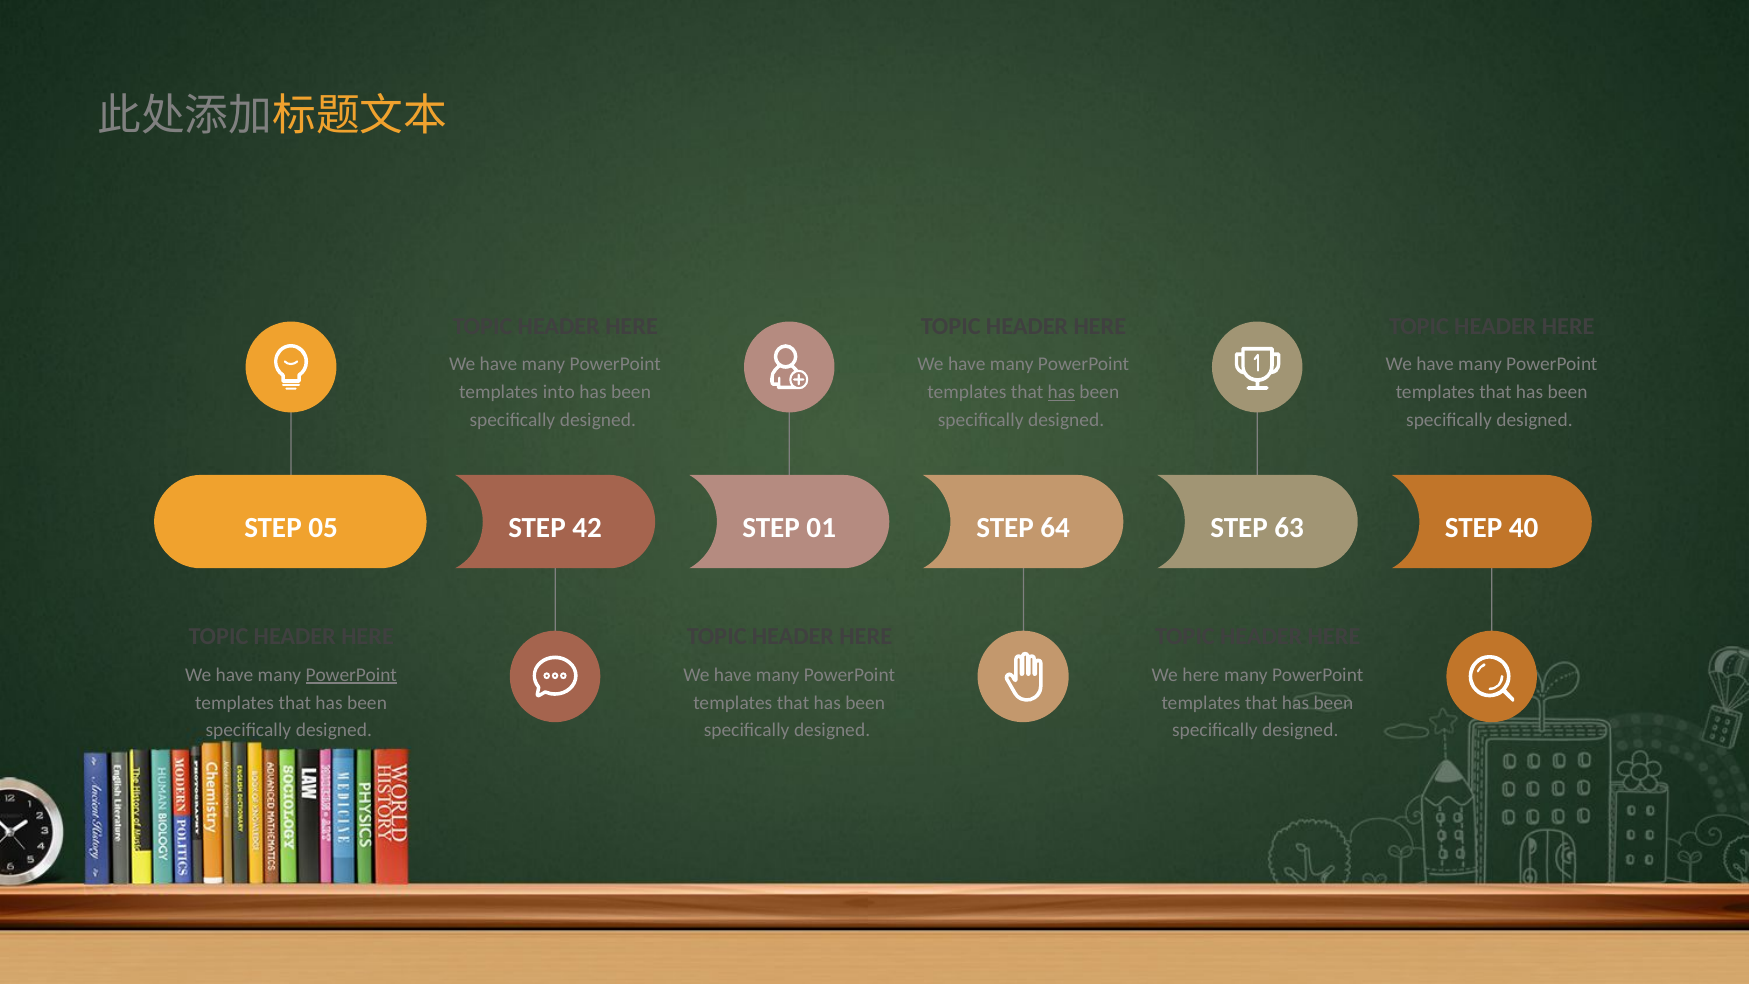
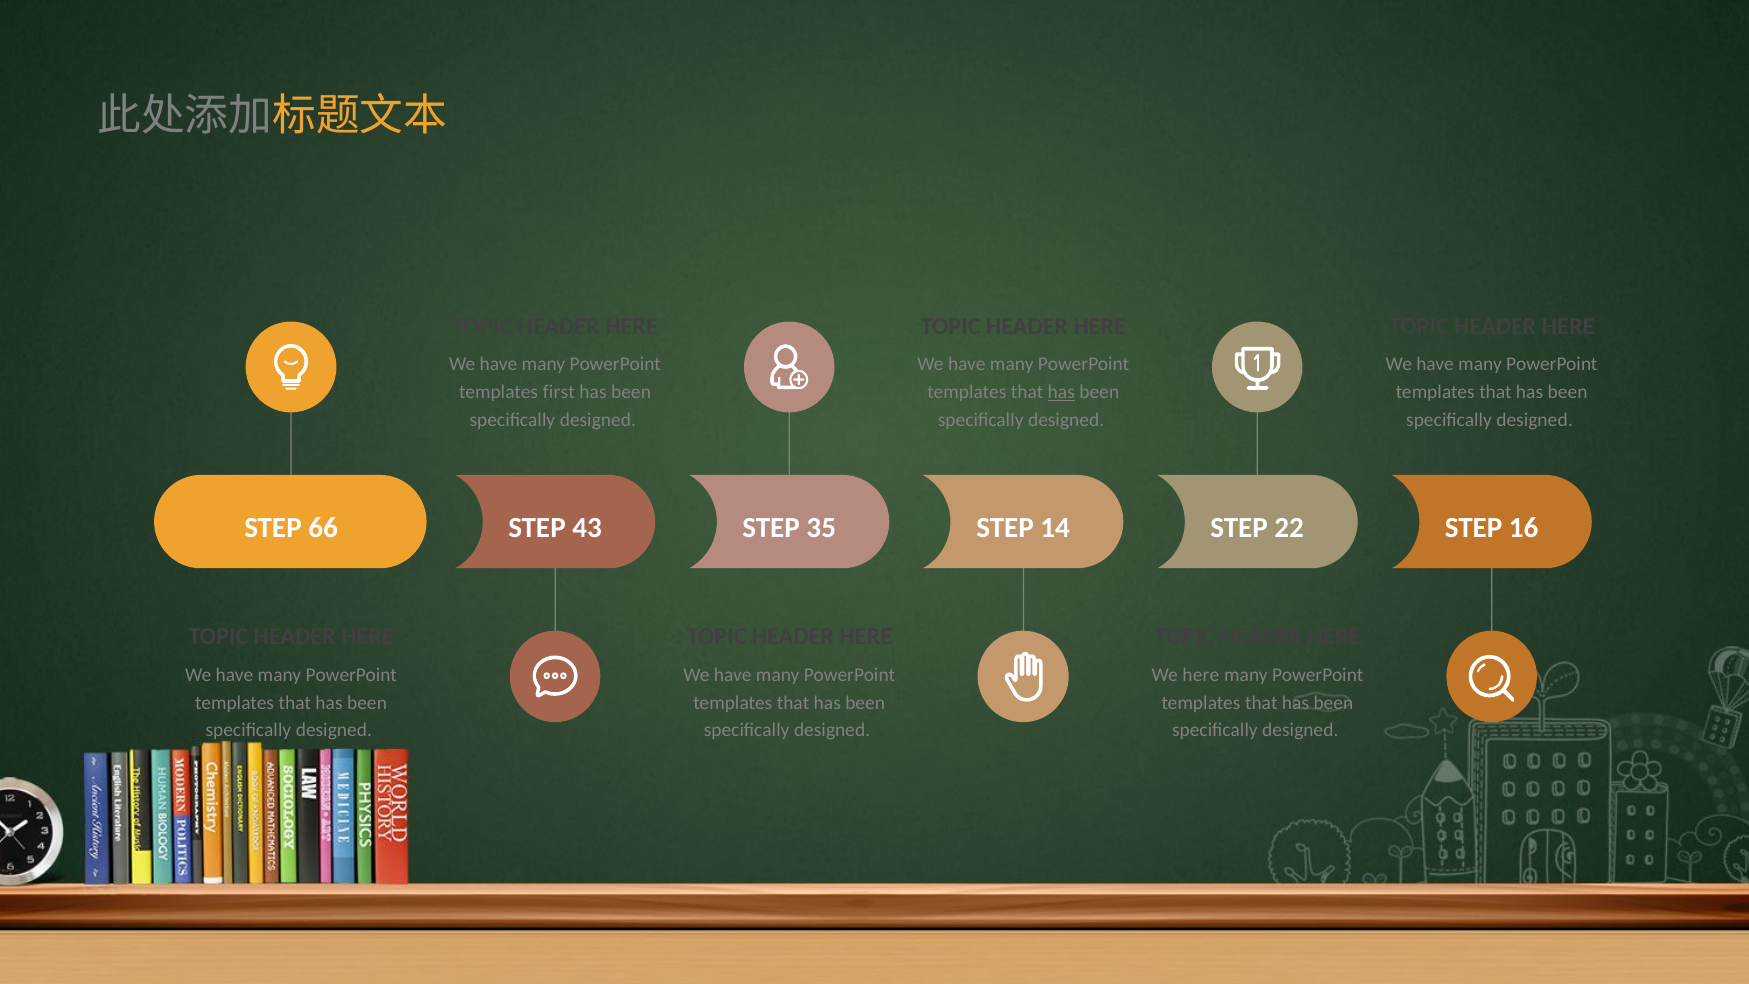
into: into -> first
05: 05 -> 66
42: 42 -> 43
01: 01 -> 35
64: 64 -> 14
63: 63 -> 22
40: 40 -> 16
PowerPoint at (351, 675) underline: present -> none
